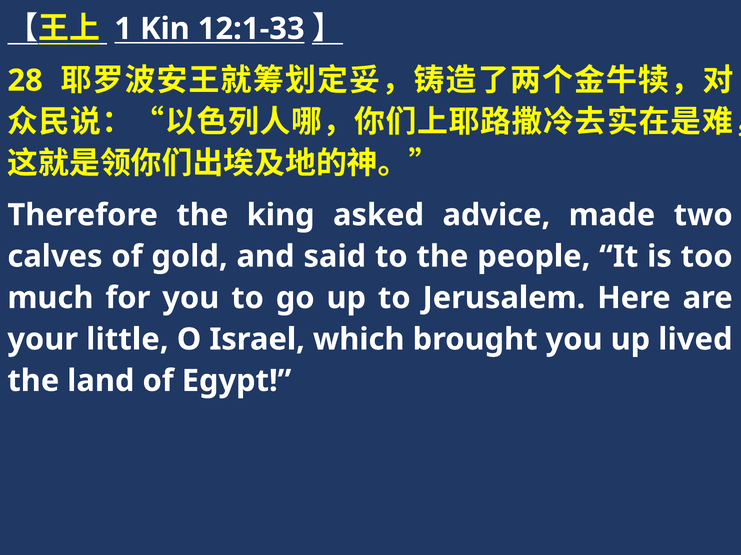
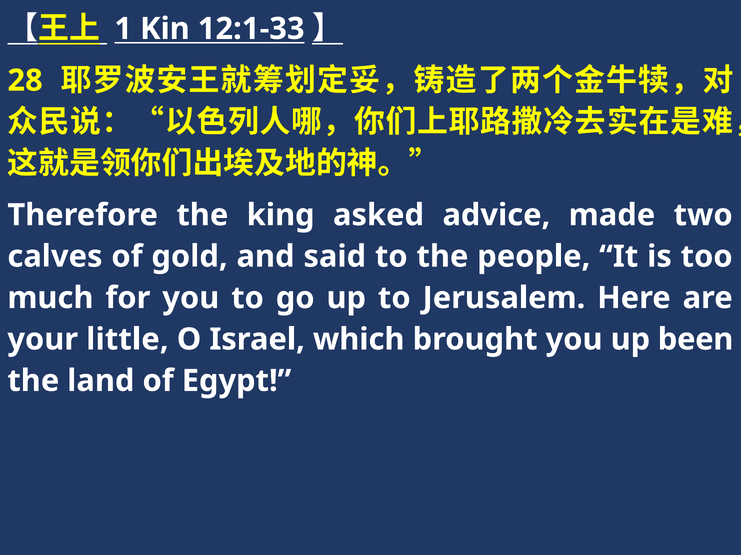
lived: lived -> been
